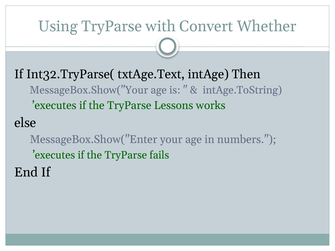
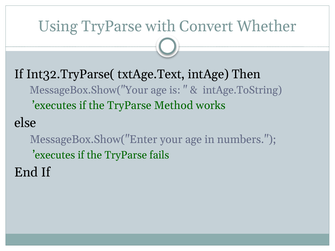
Lessons: Lessons -> Method
